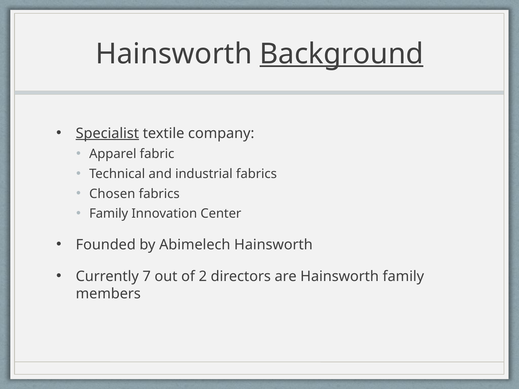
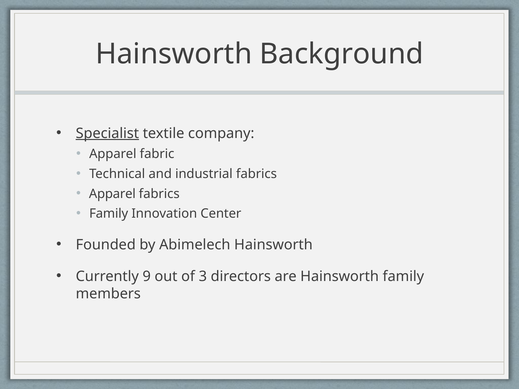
Background underline: present -> none
Chosen at (112, 194): Chosen -> Apparel
7: 7 -> 9
2: 2 -> 3
